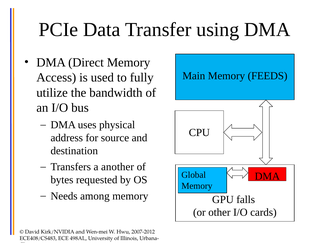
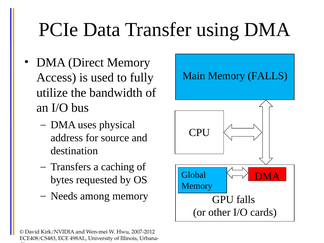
Memory FEEDS: FEEDS -> FALLS
another: another -> caching
